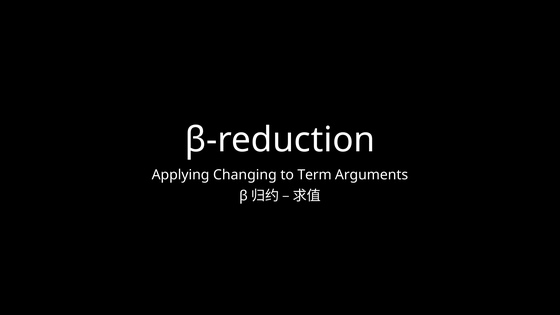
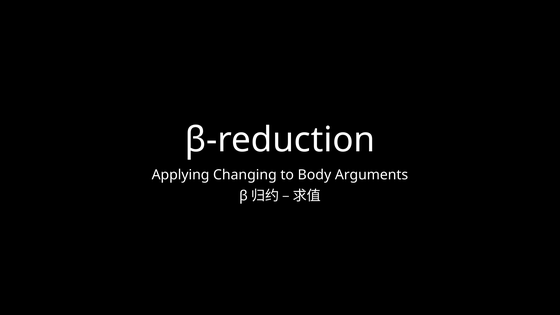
Term: Term -> Body
